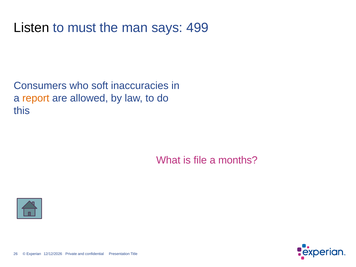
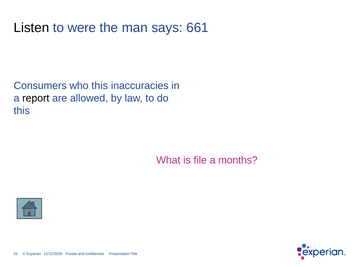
must: must -> were
499: 499 -> 661
who soft: soft -> this
report colour: orange -> black
